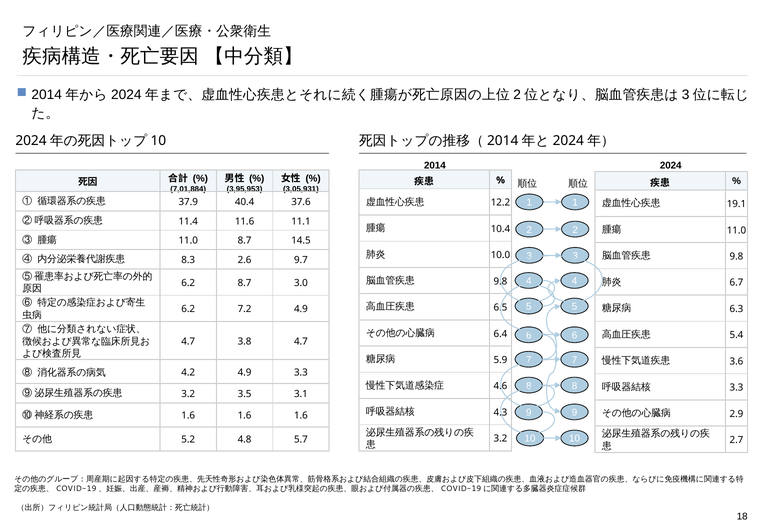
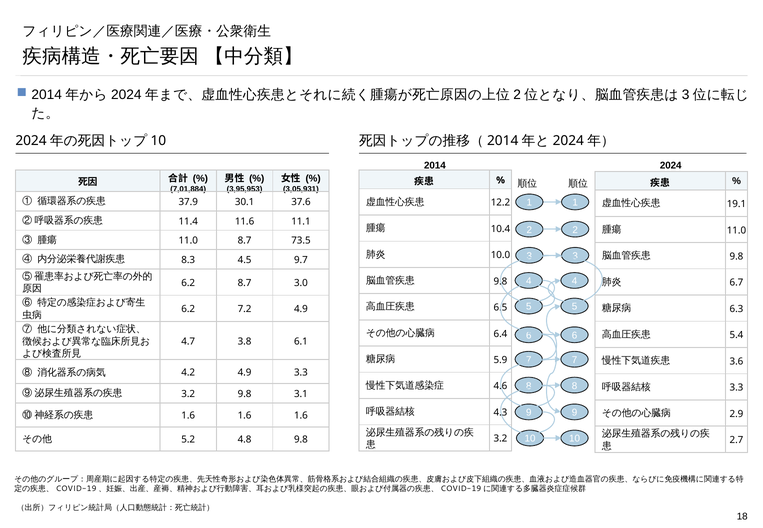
40.4: 40.4 -> 30.1
14.5: 14.5 -> 73.5
2.6: 2.6 -> 4.5
3.8 4.7: 4.7 -> 6.1
3.2 3.5: 3.5 -> 9.8
4.8 5.7: 5.7 -> 9.8
